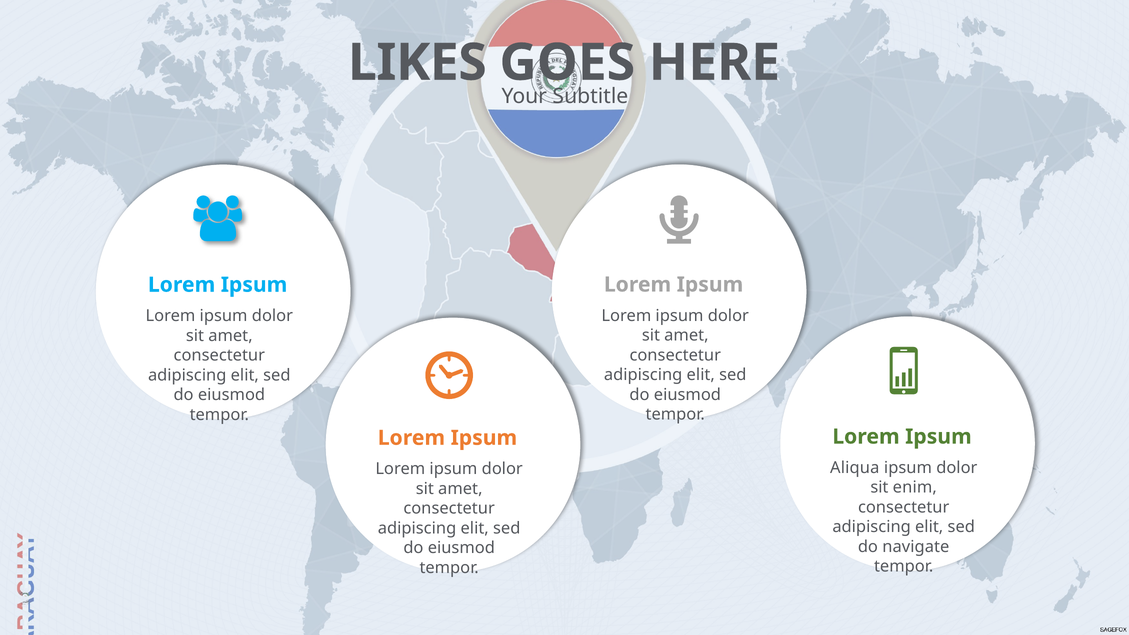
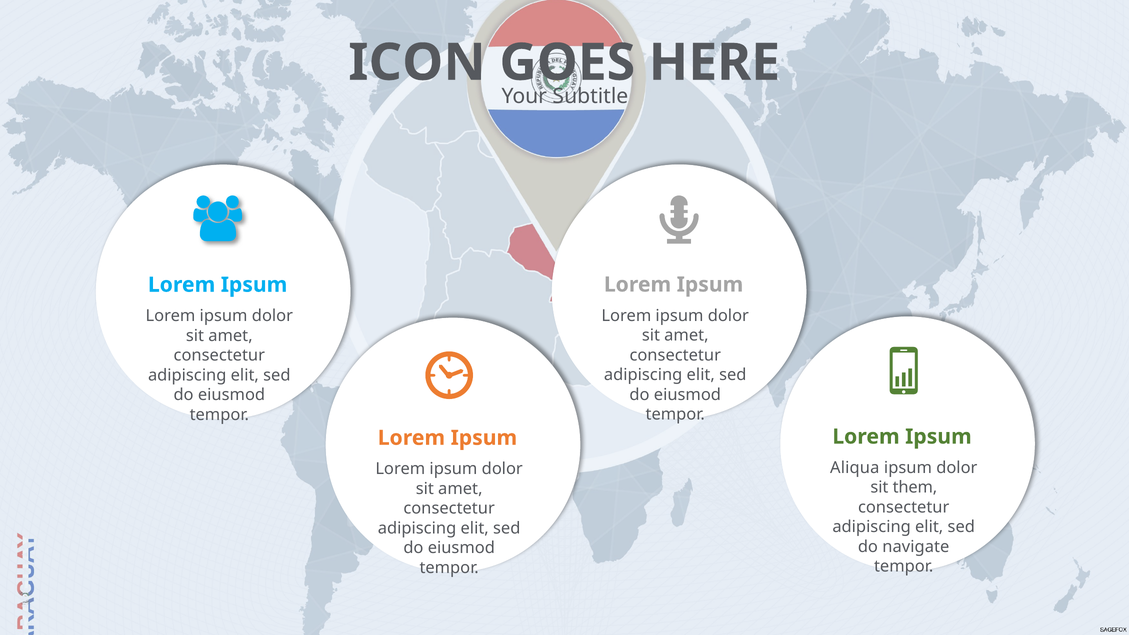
LIKES: LIKES -> ICON
enim: enim -> them
